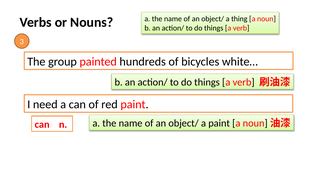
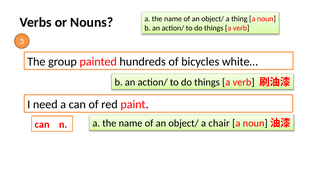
a paint: paint -> chair
